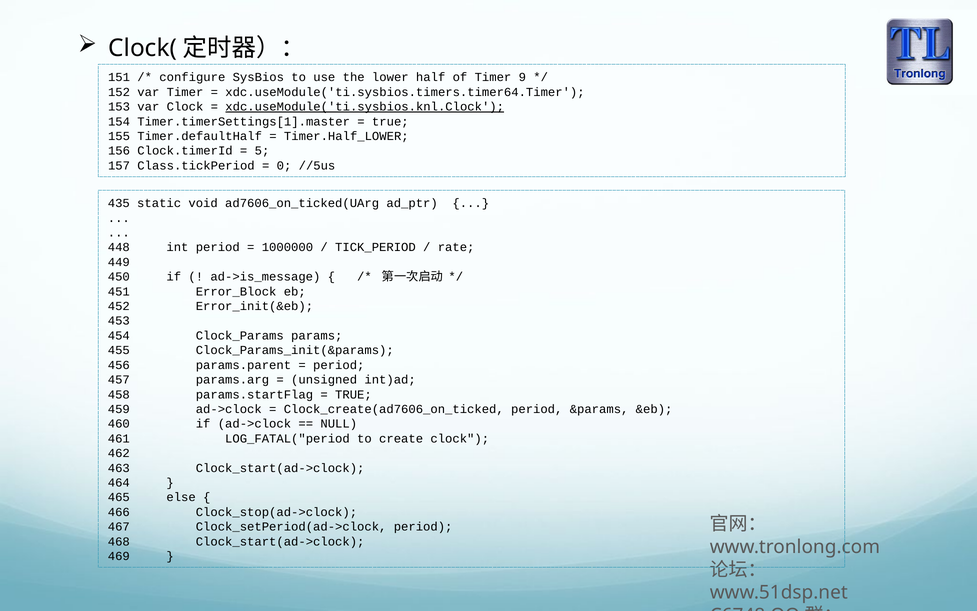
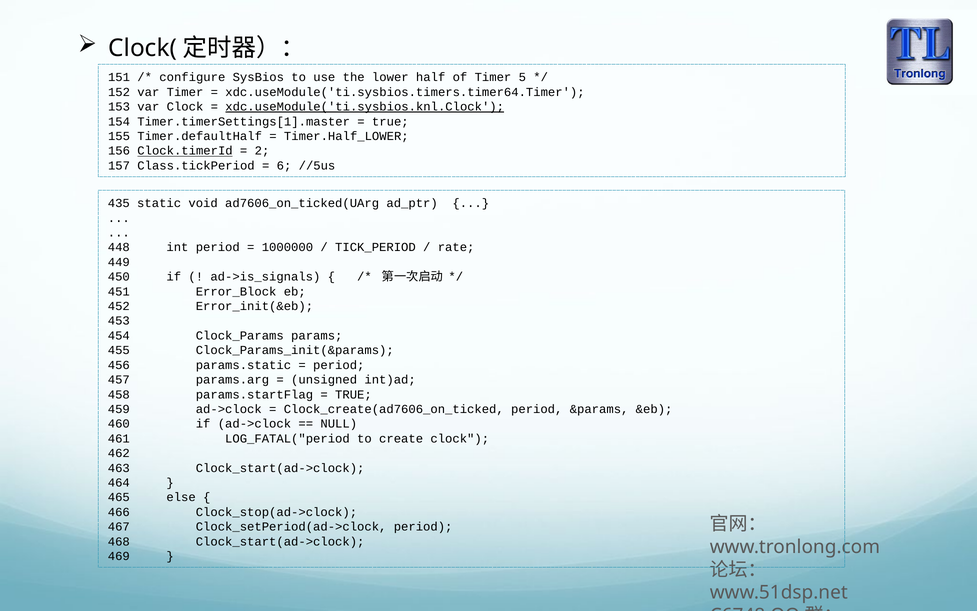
9: 9 -> 5
Clock.timerId underline: none -> present
5: 5 -> 2
0: 0 -> 6
ad->is_message: ad->is_message -> ad->is_signals
params.parent: params.parent -> params.static
